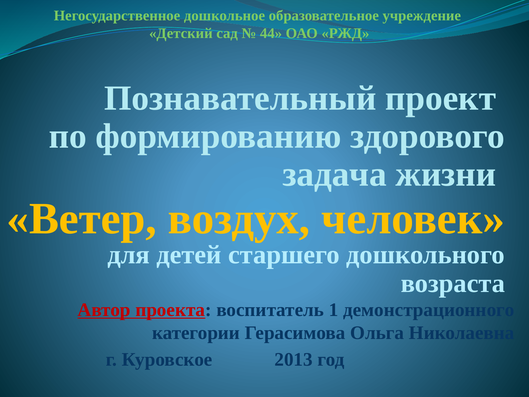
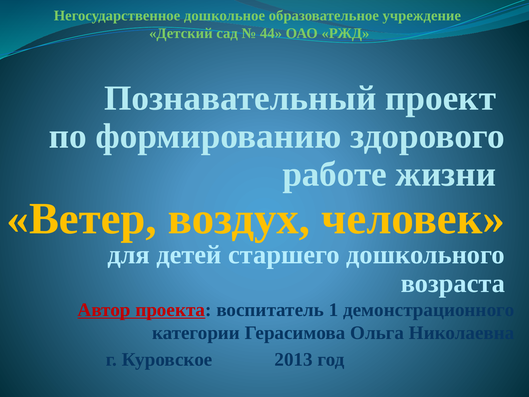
задача: задача -> работе
